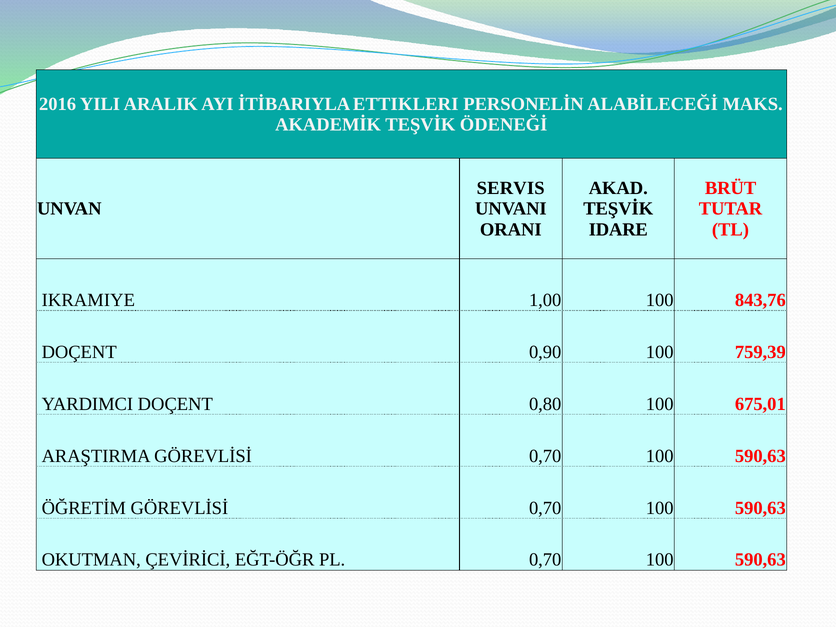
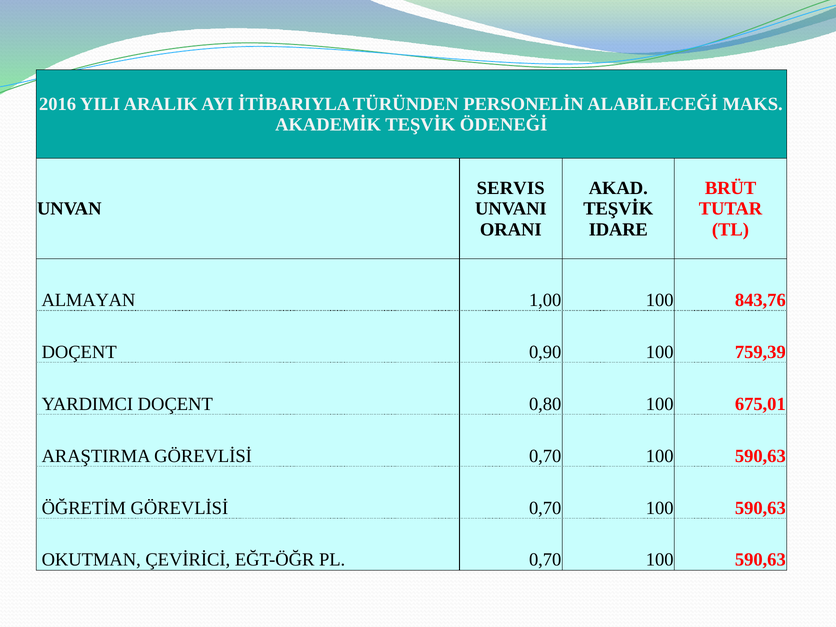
ETTIKLERI: ETTIKLERI -> TÜRÜNDEN
IKRAMIYE: IKRAMIYE -> ALMAYAN
